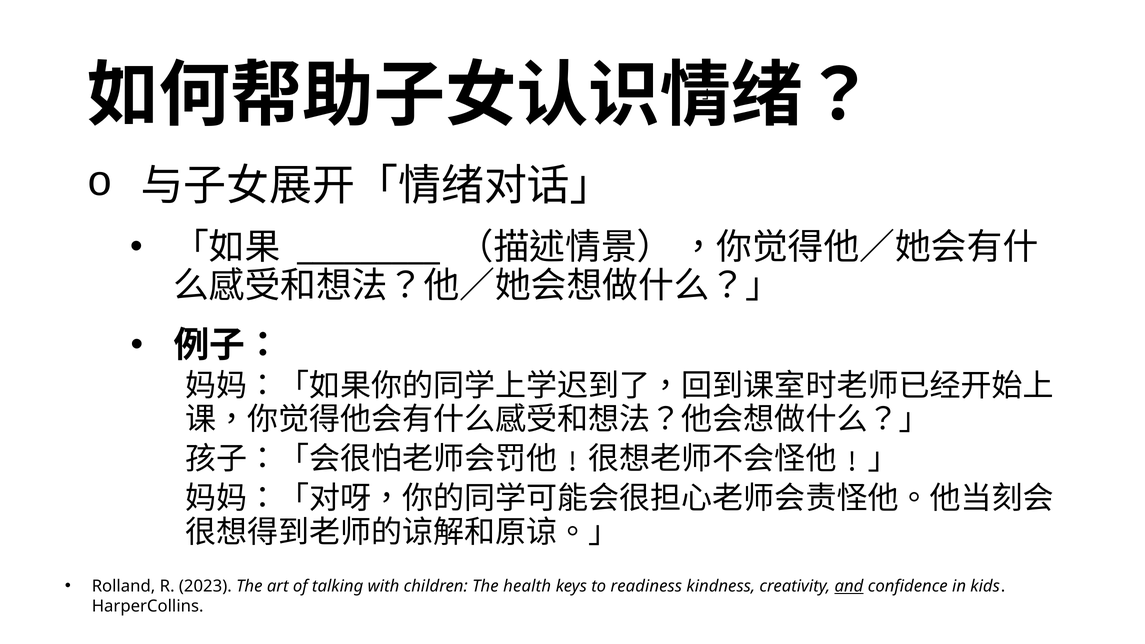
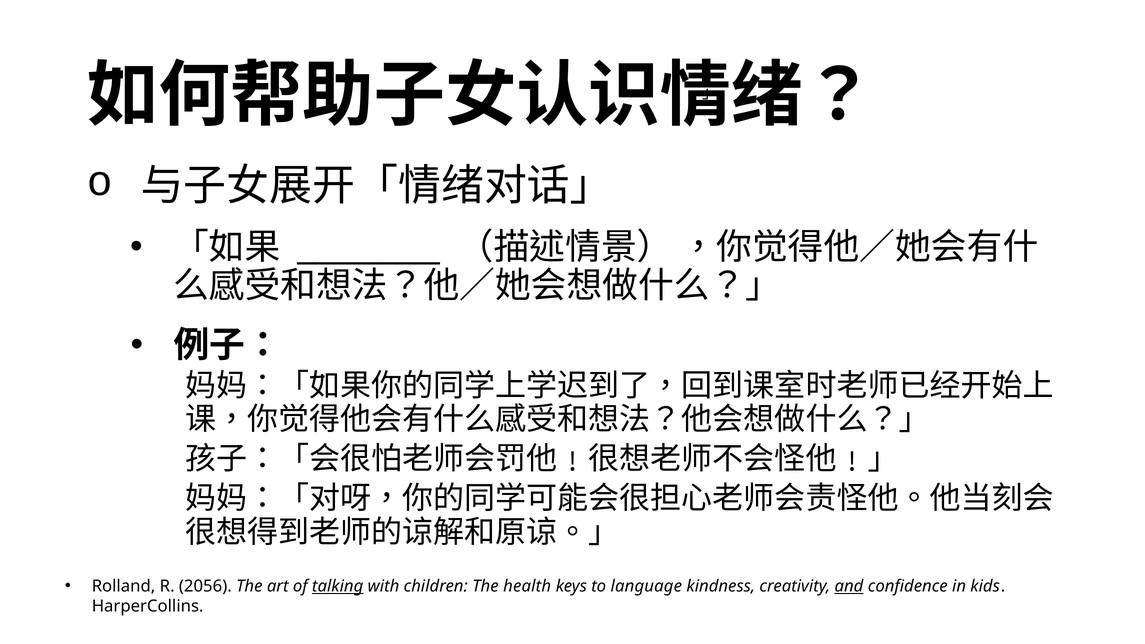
2023: 2023 -> 2056
talking underline: none -> present
readiness: readiness -> language
